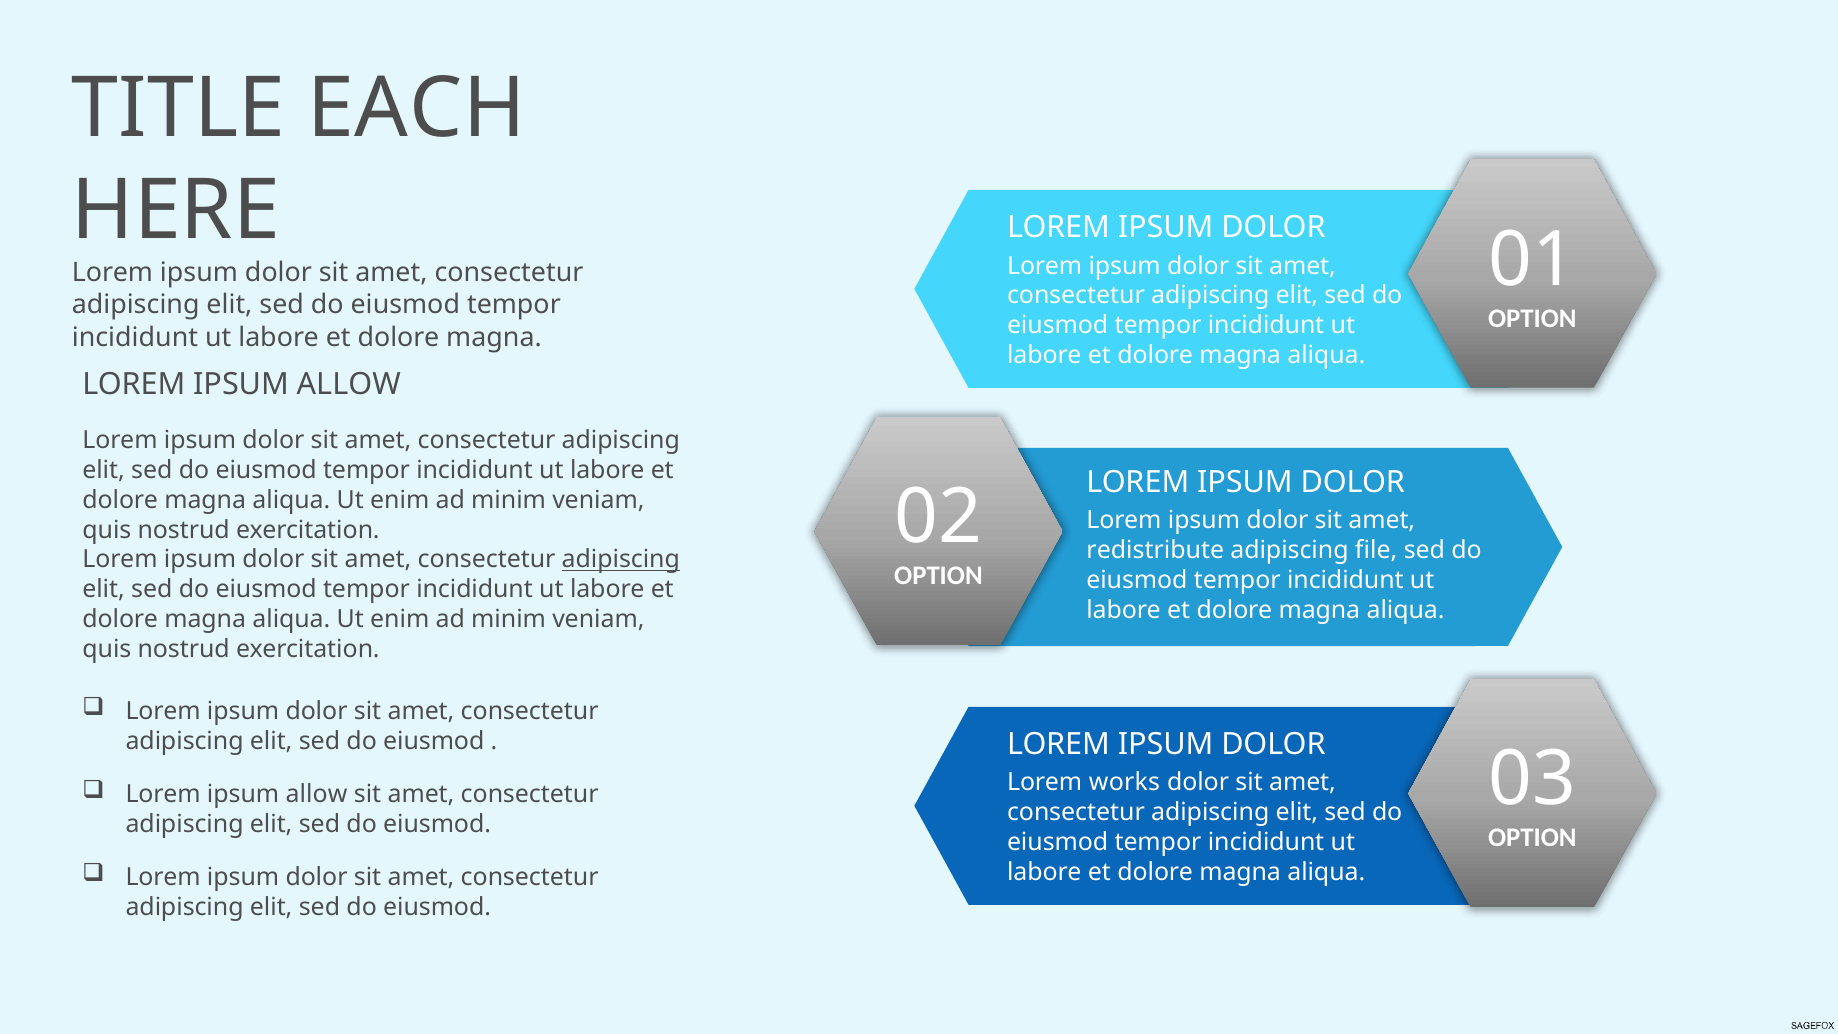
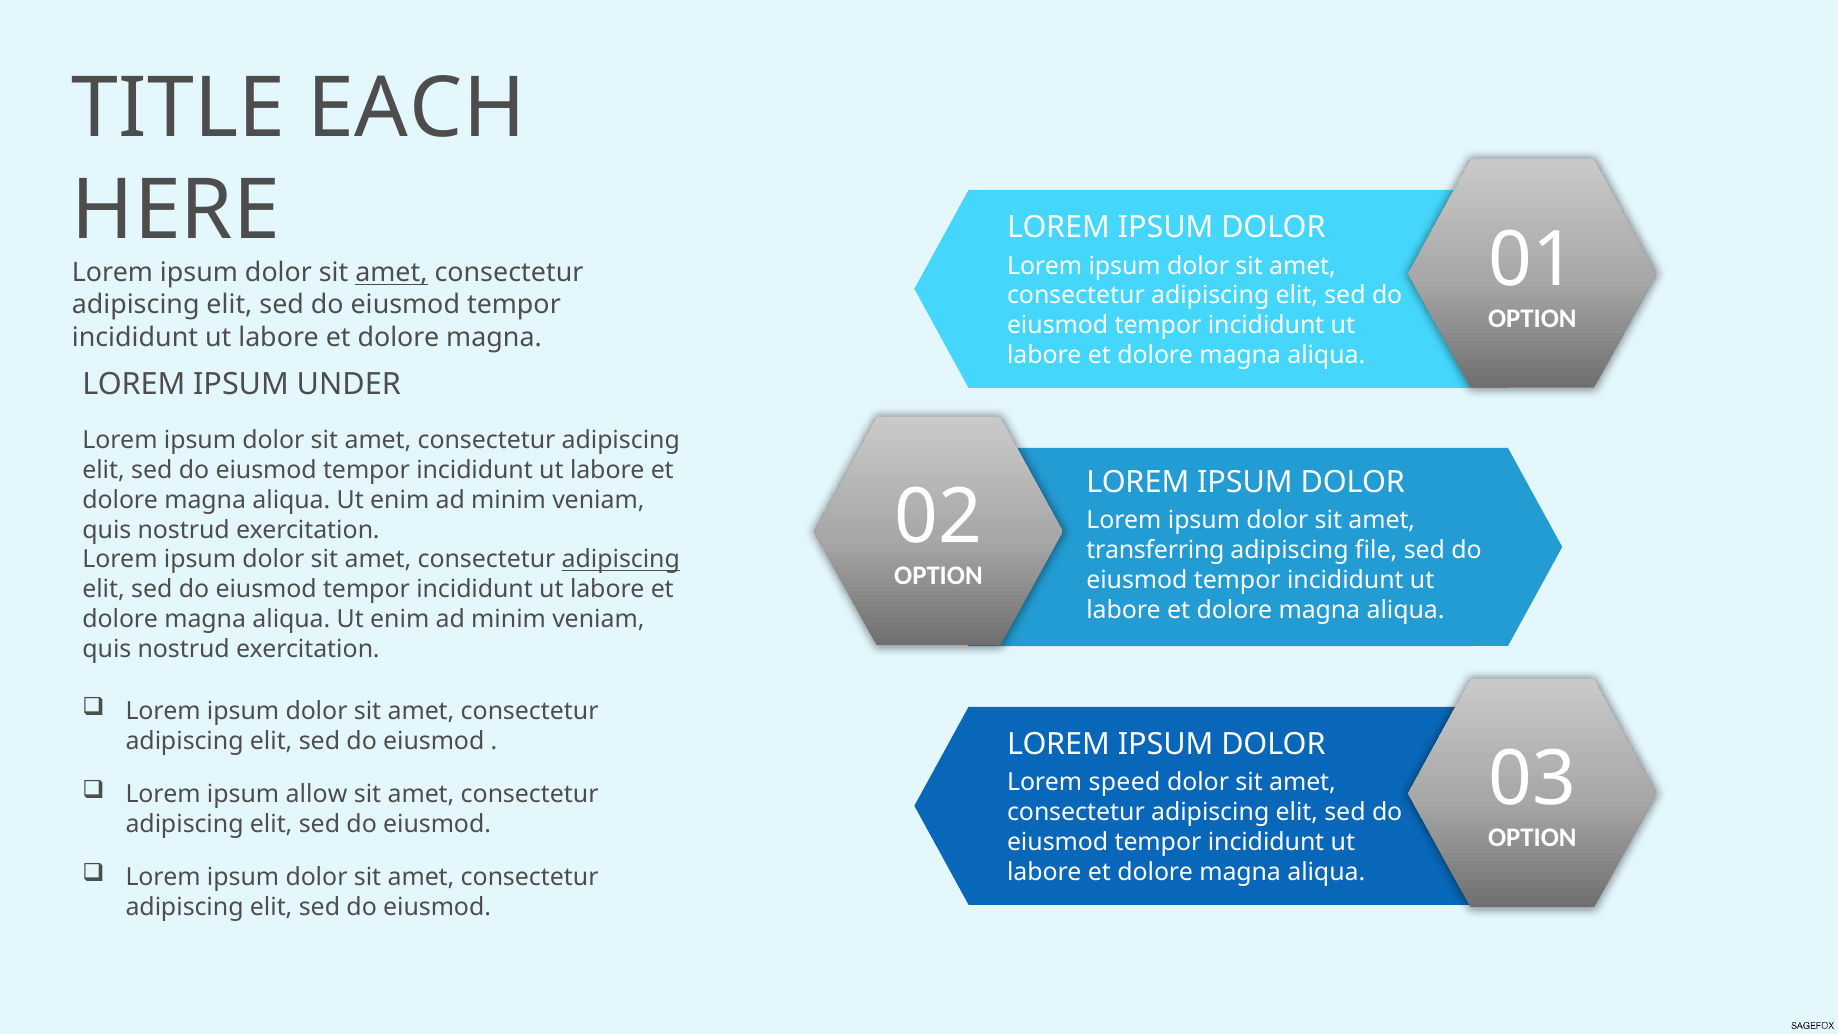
amet at (391, 273) underline: none -> present
ALLOW at (349, 384): ALLOW -> UNDER
redistribute: redistribute -> transferring
works: works -> speed
